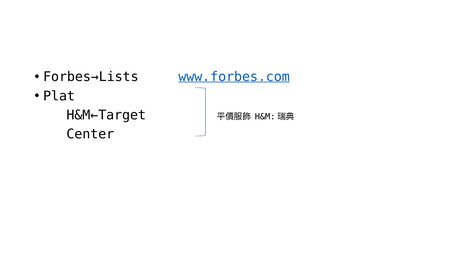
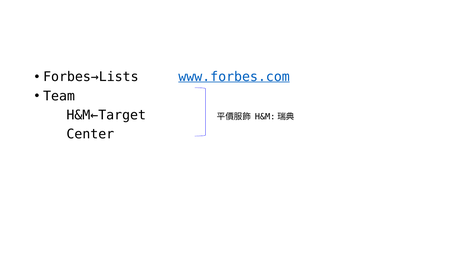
Plat: Plat -> Team
